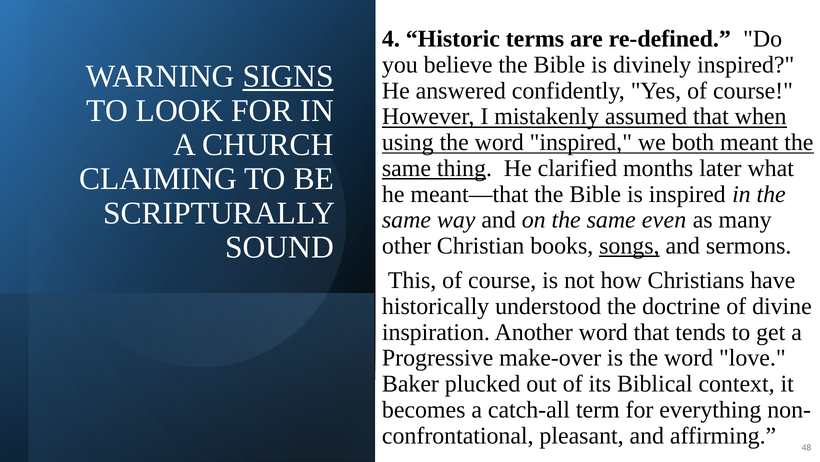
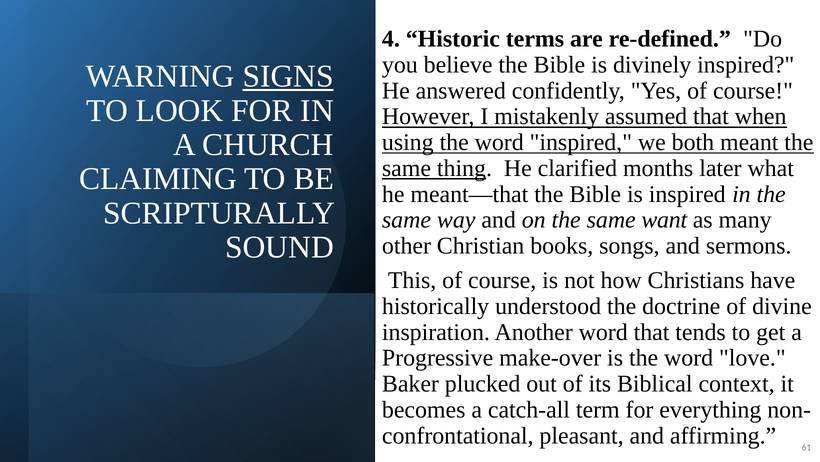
even: even -> want
songs underline: present -> none
48: 48 -> 61
